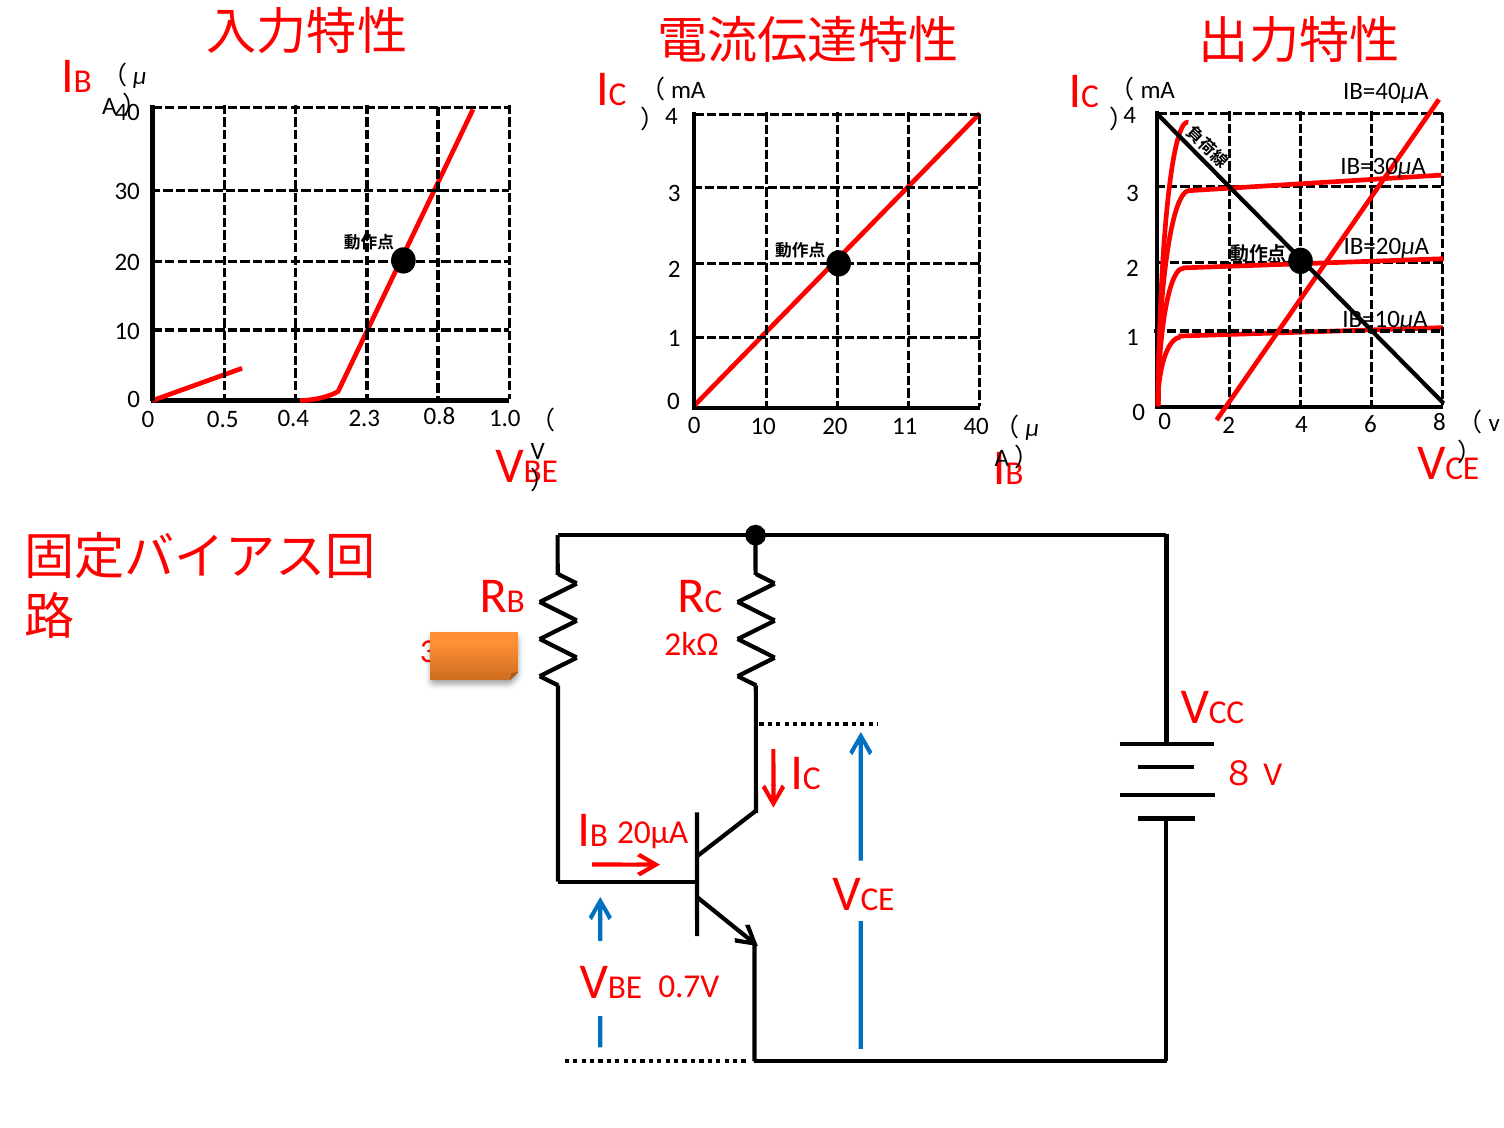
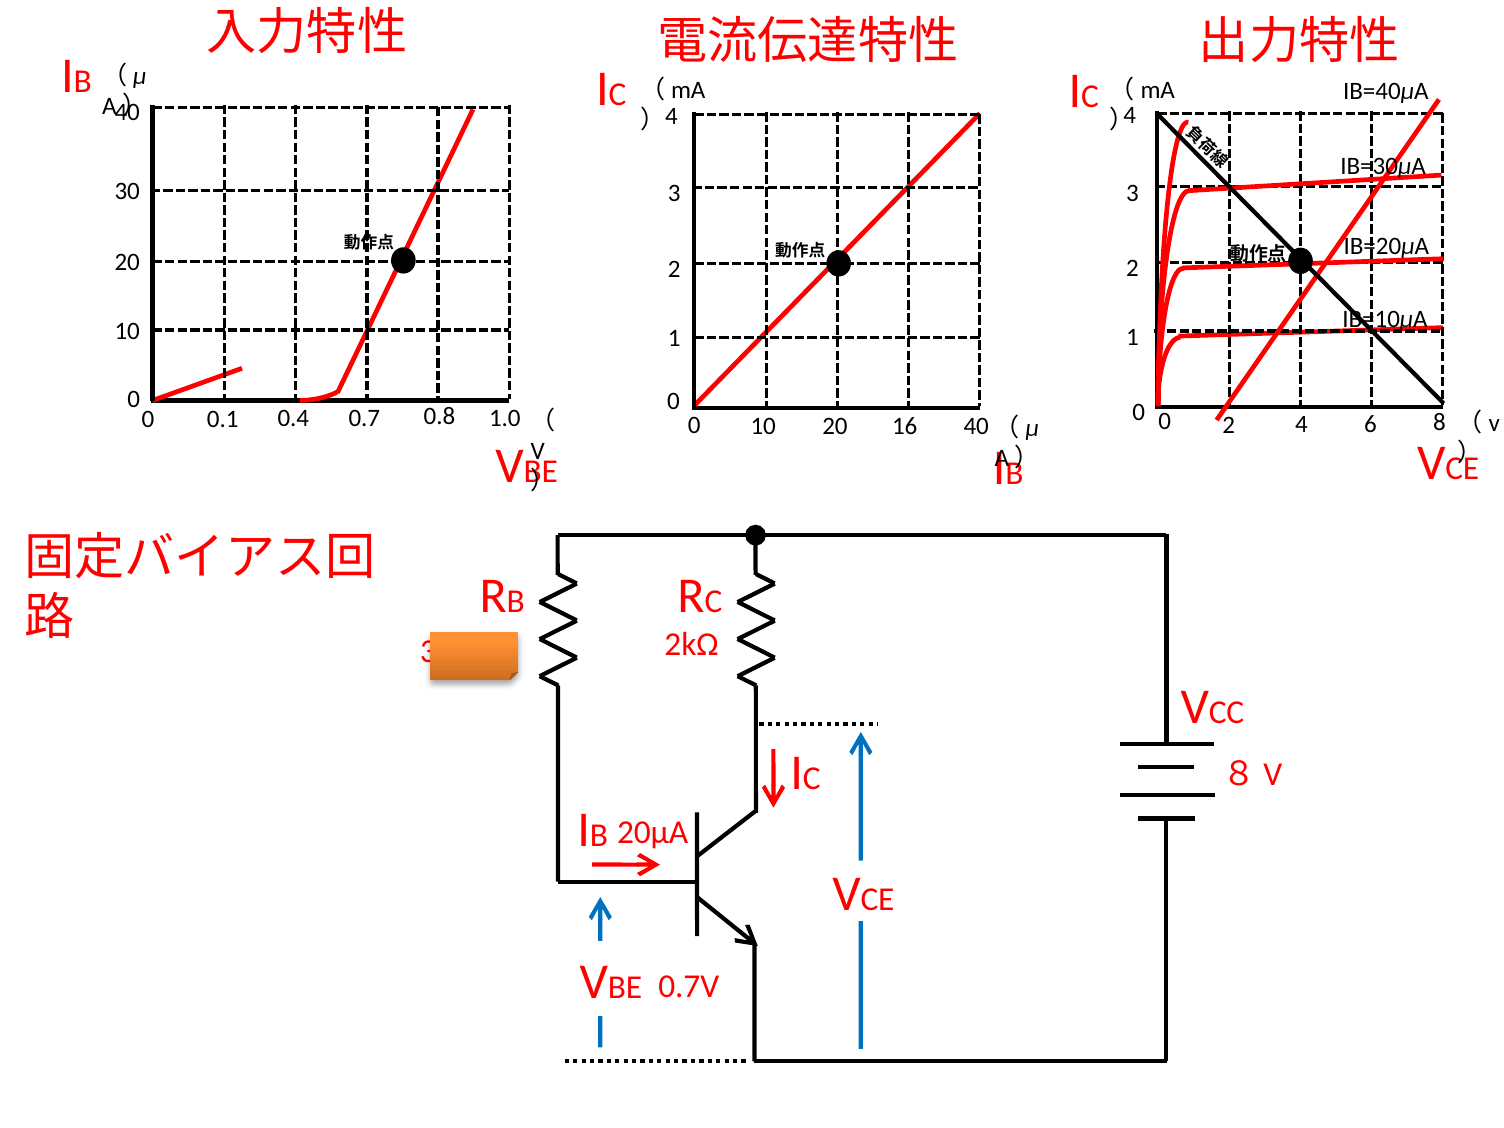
2.3: 2.3 -> 0.7
0.5: 0.5 -> 0.1
11: 11 -> 16
